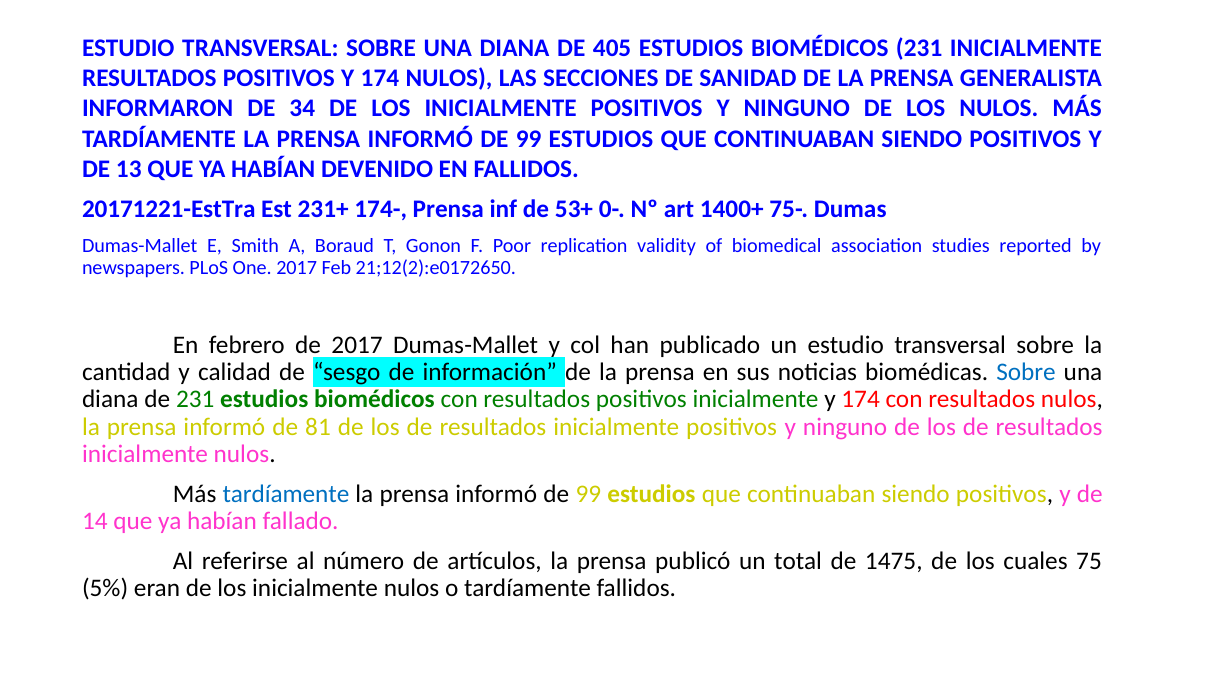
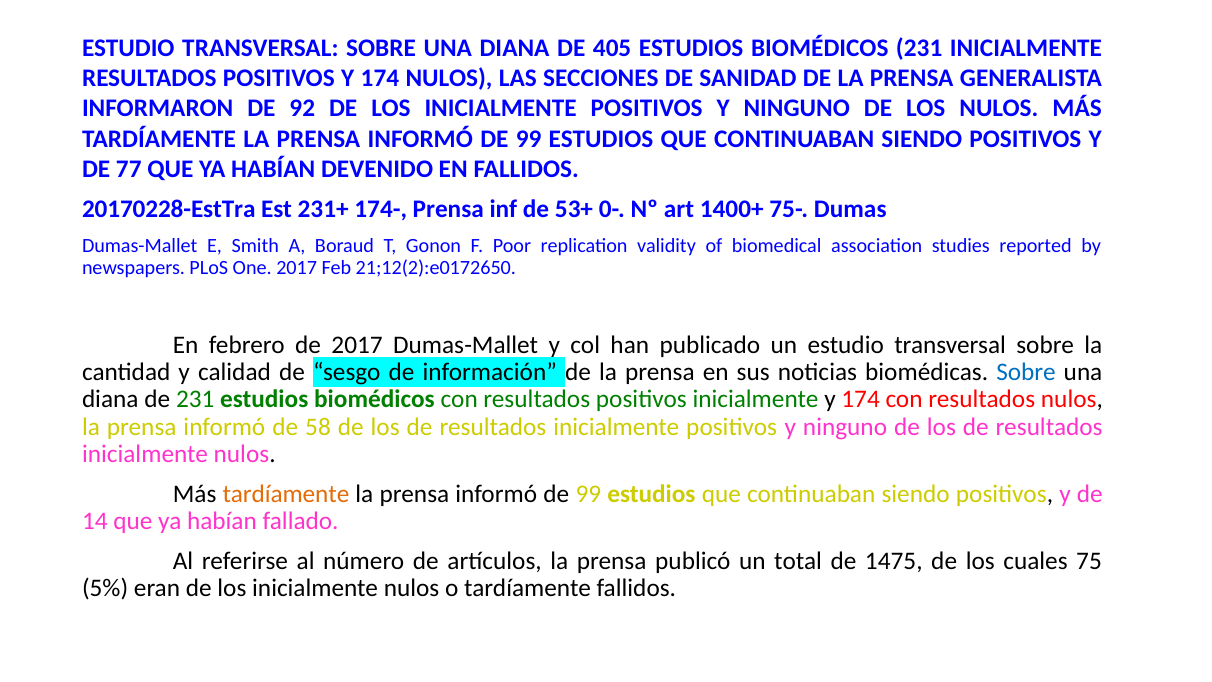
34: 34 -> 92
13: 13 -> 77
20171221-EstTra: 20171221-EstTra -> 20170228-EstTra
81: 81 -> 58
tardíamente at (286, 494) colour: blue -> orange
